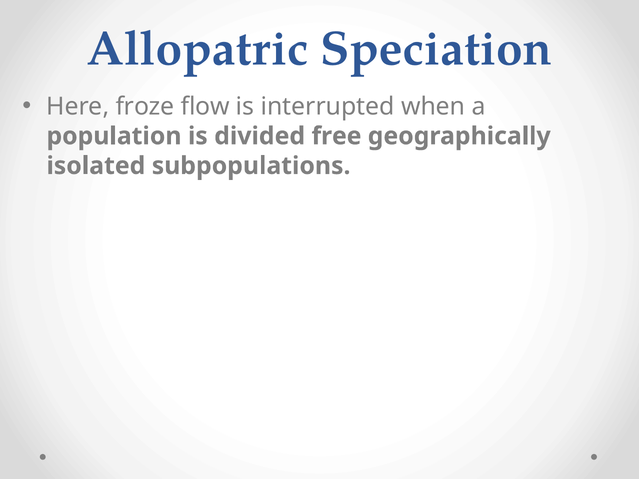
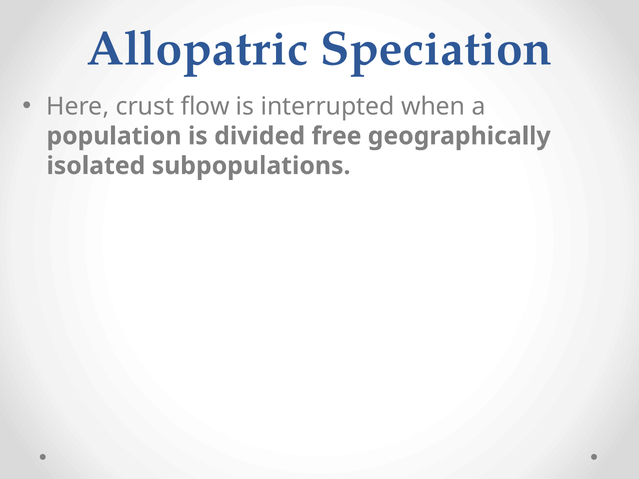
froze: froze -> crust
